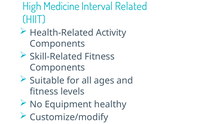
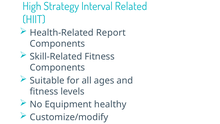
Medicine: Medicine -> Strategy
Activity: Activity -> Report
